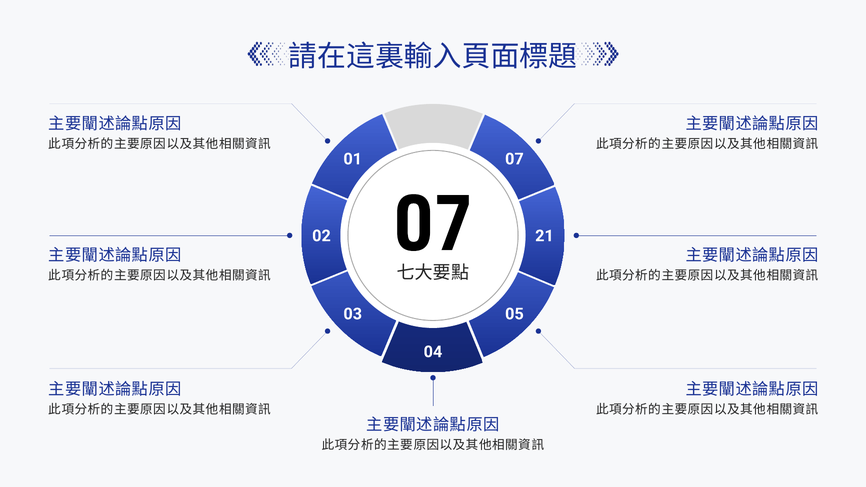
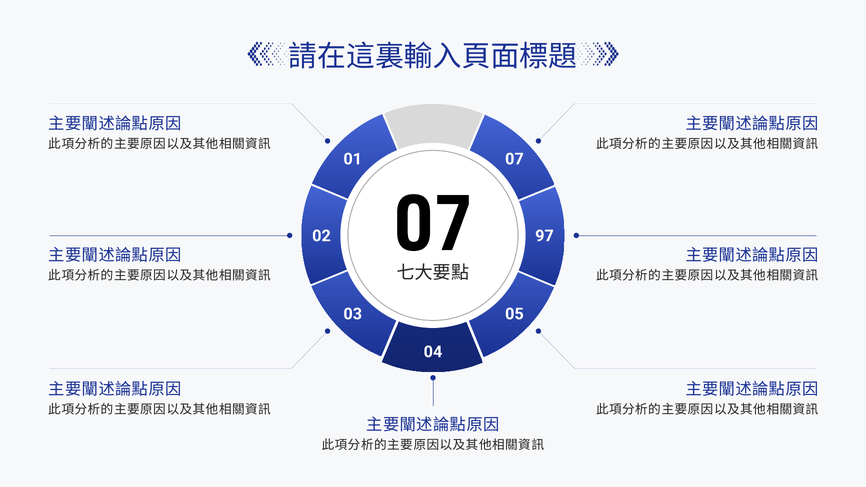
21: 21 -> 97
